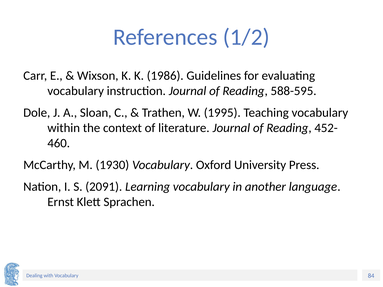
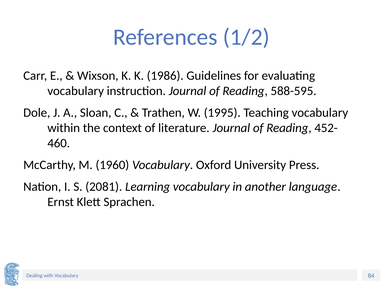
1930: 1930 -> 1960
2091: 2091 -> 2081
